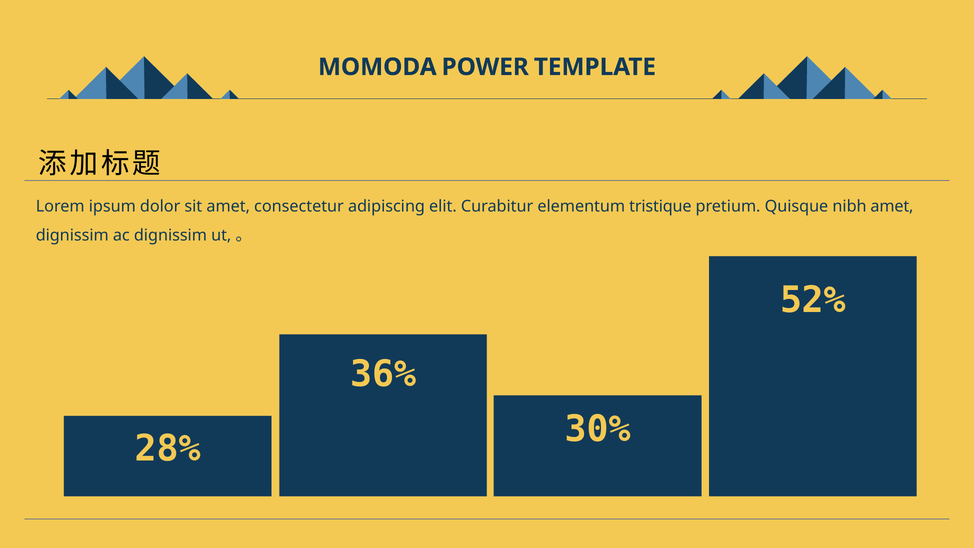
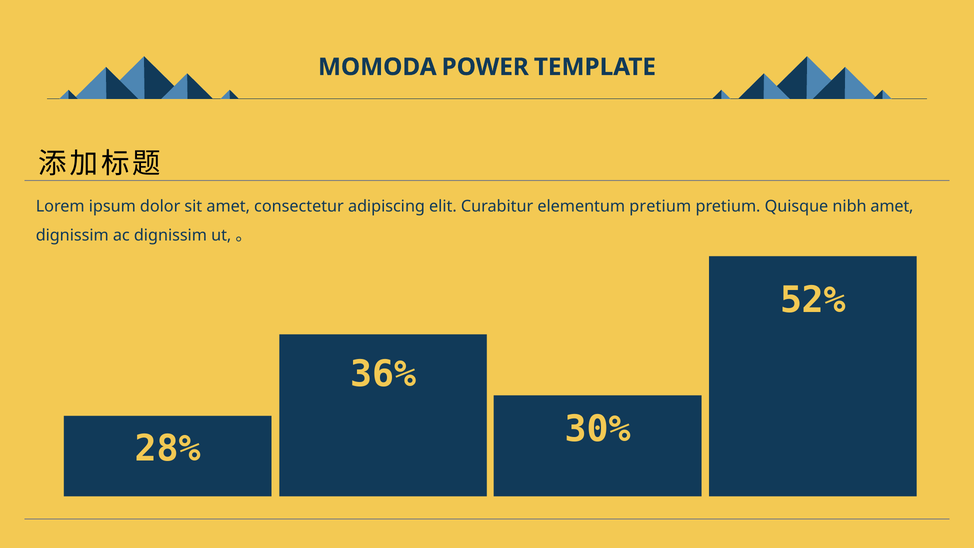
elementum tristique: tristique -> pretium
